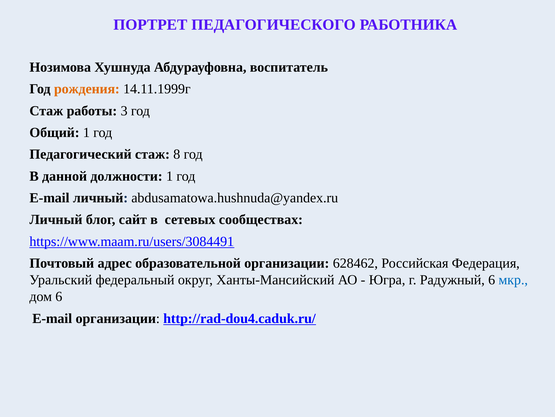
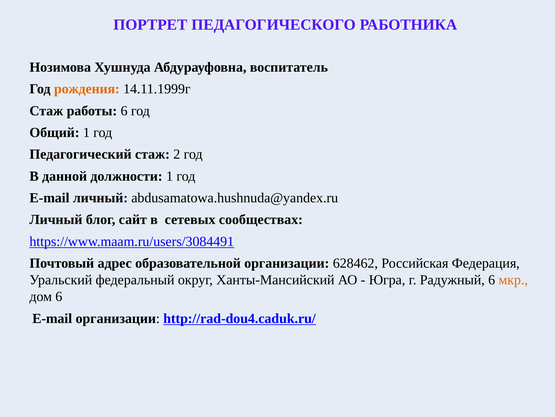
работы 3: 3 -> 6
8: 8 -> 2
мкр colour: blue -> orange
